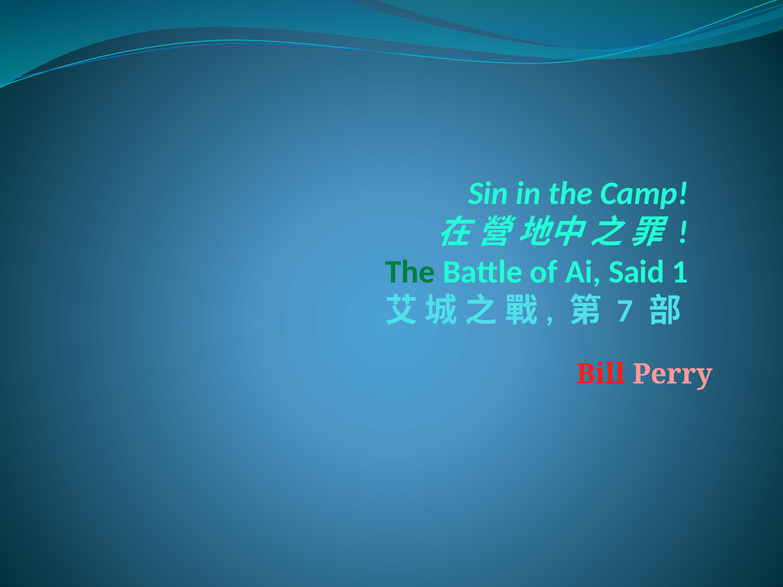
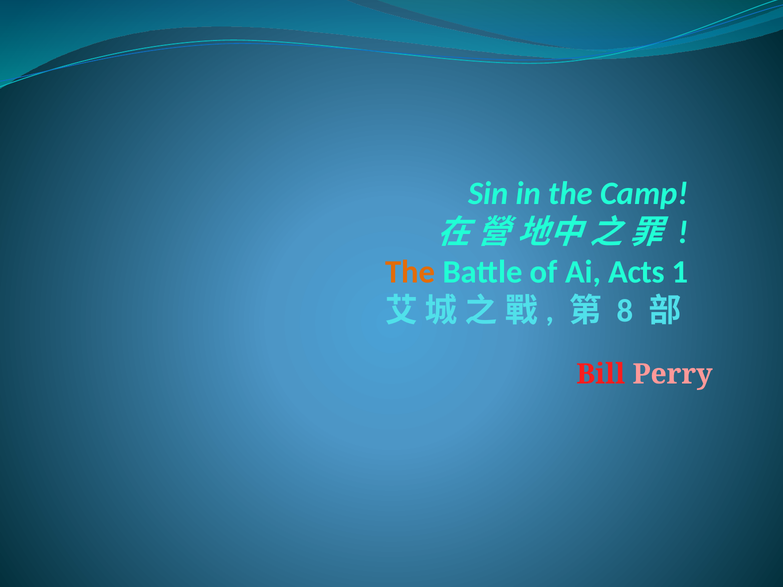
The at (410, 272) colour: green -> orange
Said: Said -> Acts
7: 7 -> 8
